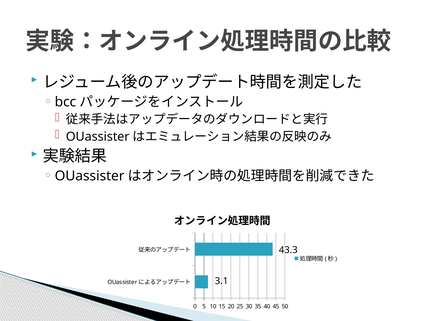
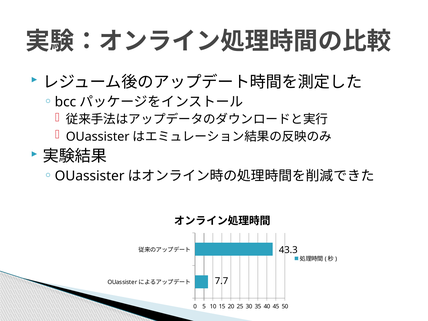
3.1: 3.1 -> 7.7
